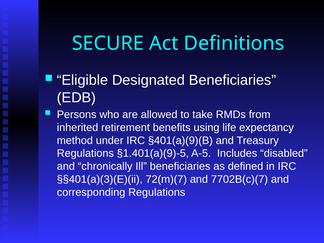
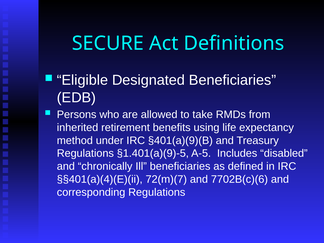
§§401(a)(3)(E)(ii: §§401(a)(3)(E)(ii -> §§401(a)(4)(E)(ii
7702B(c)(7: 7702B(c)(7 -> 7702B(c)(6
